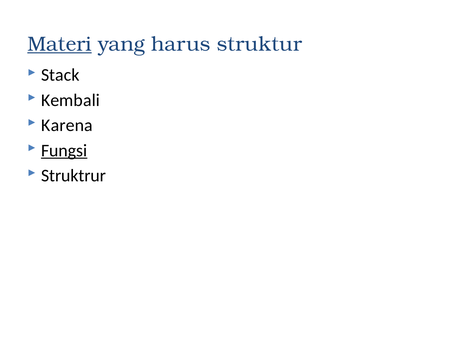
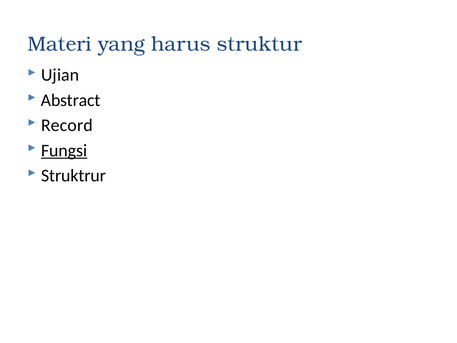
Materi underline: present -> none
Stack: Stack -> Ujian
Kembali: Kembali -> Abstract
Karena: Karena -> Record
